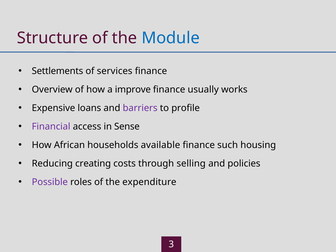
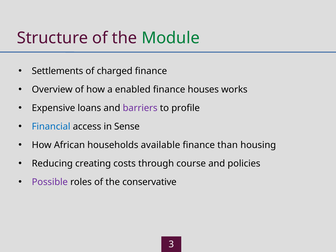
Module colour: blue -> green
services: services -> charged
improve: improve -> enabled
usually: usually -> houses
Financial colour: purple -> blue
such: such -> than
selling: selling -> course
expenditure: expenditure -> conservative
